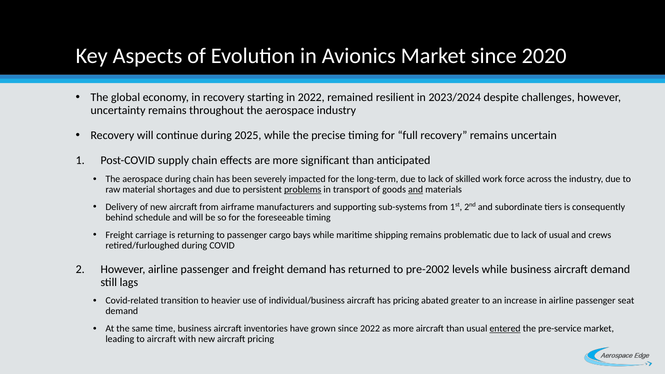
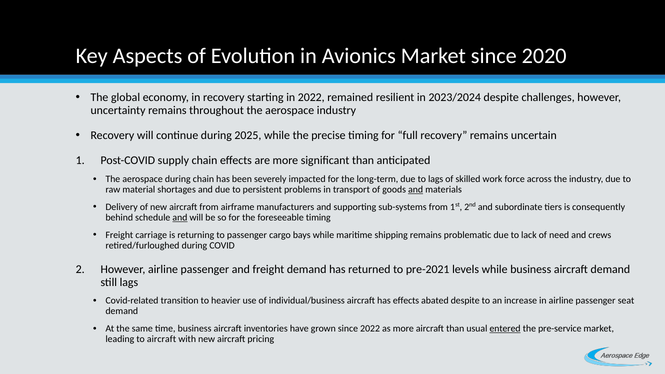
long-term due to lack: lack -> lags
problems underline: present -> none
and at (180, 218) underline: none -> present
of usual: usual -> need
pre-2002: pre-2002 -> pre-2021
has pricing: pricing -> effects
abated greater: greater -> despite
